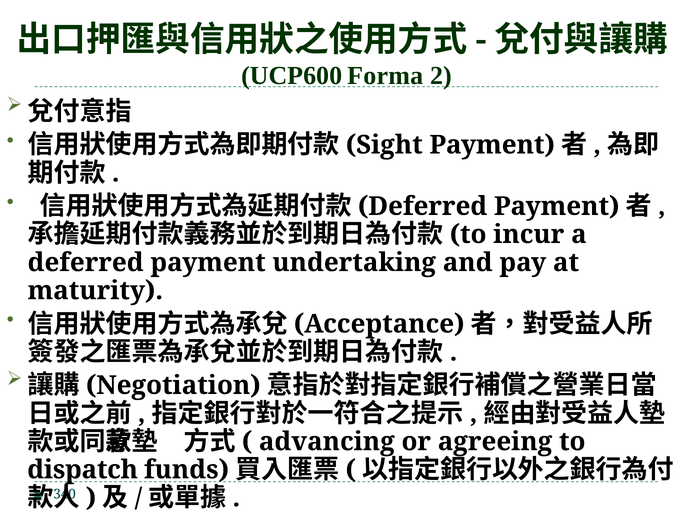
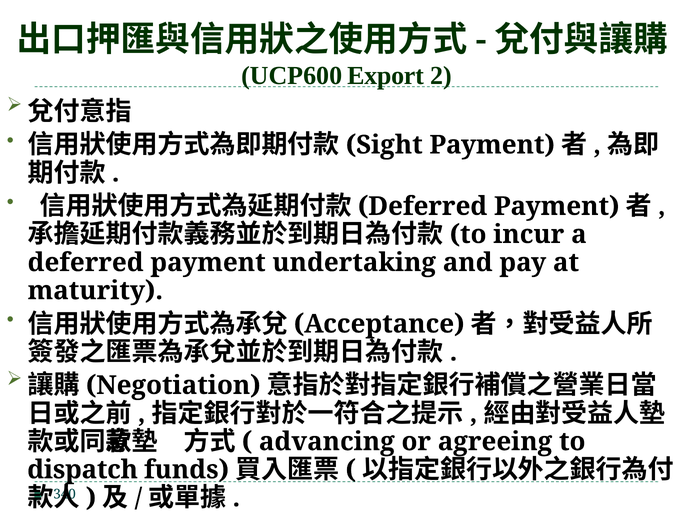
Forma: Forma -> Export
